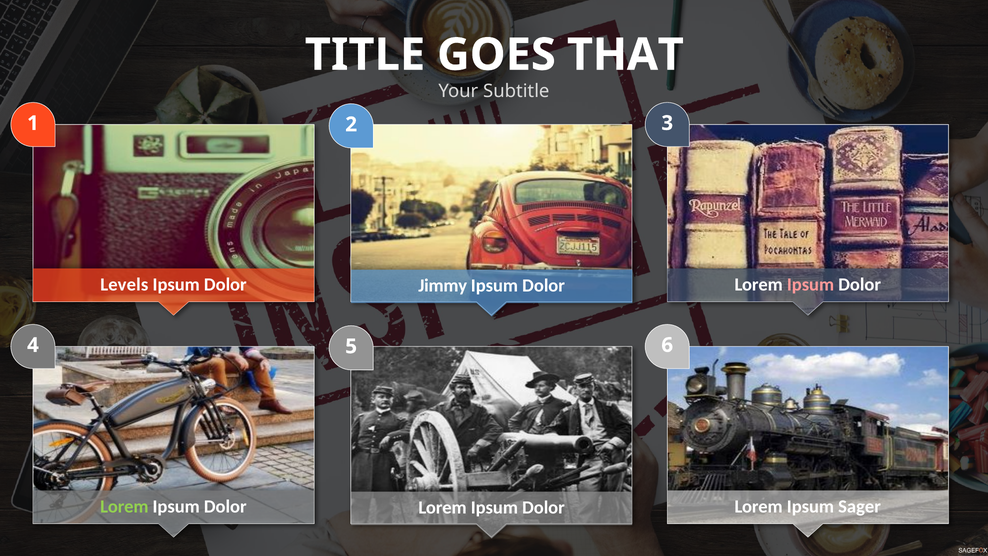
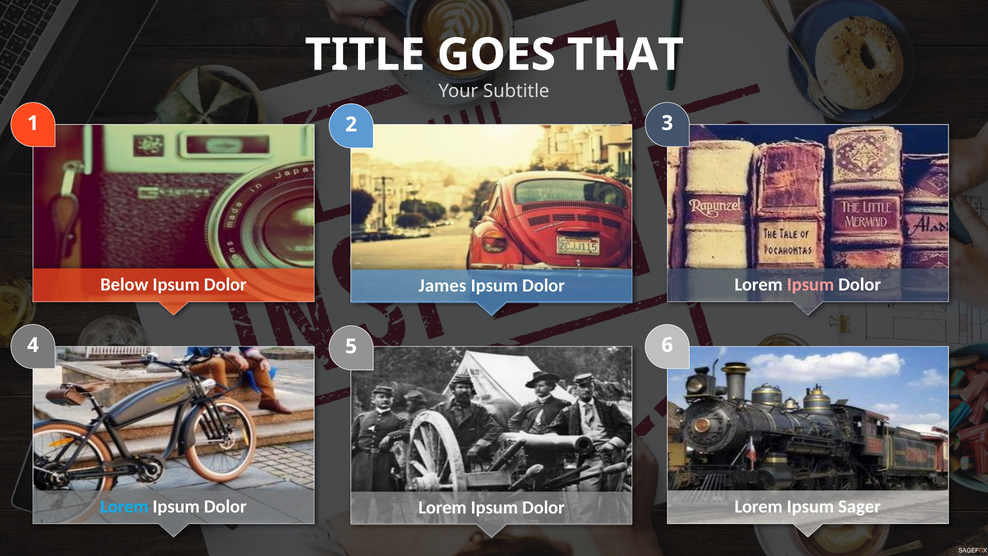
Levels: Levels -> Below
Jimmy: Jimmy -> James
Lorem at (124, 506) colour: light green -> light blue
